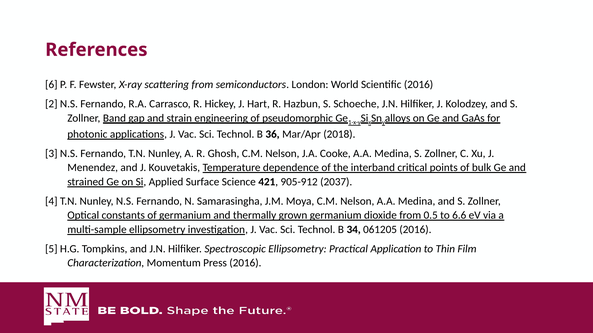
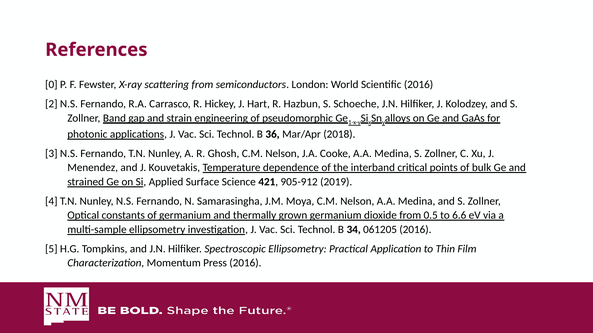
6: 6 -> 0
2037: 2037 -> 2019
